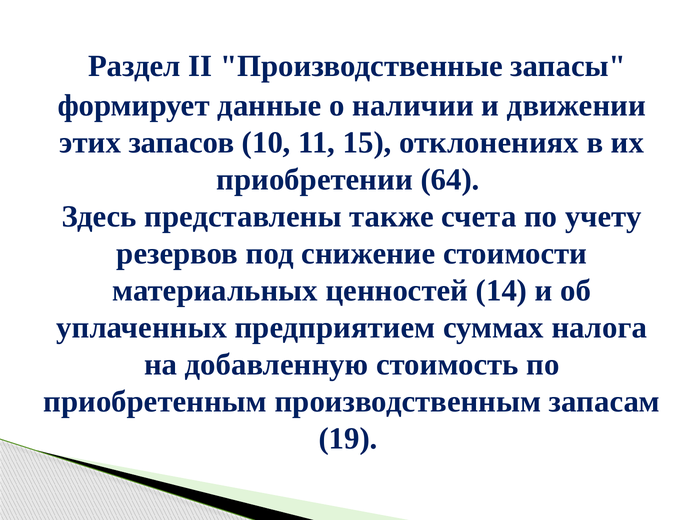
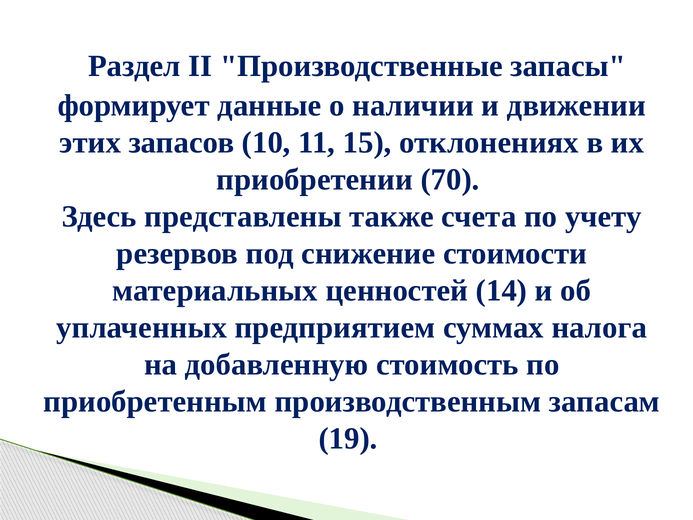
64: 64 -> 70
